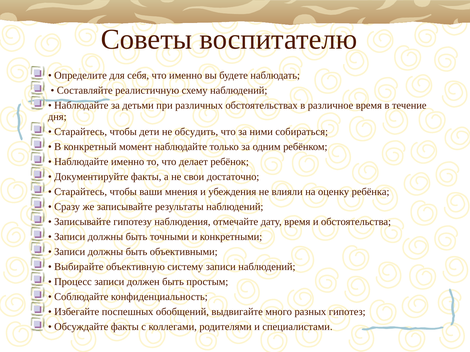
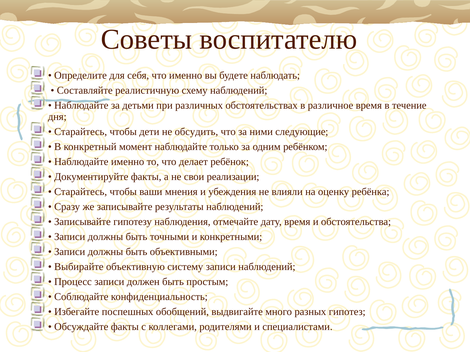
собираться: собираться -> следующие
достаточно: достаточно -> реализации
